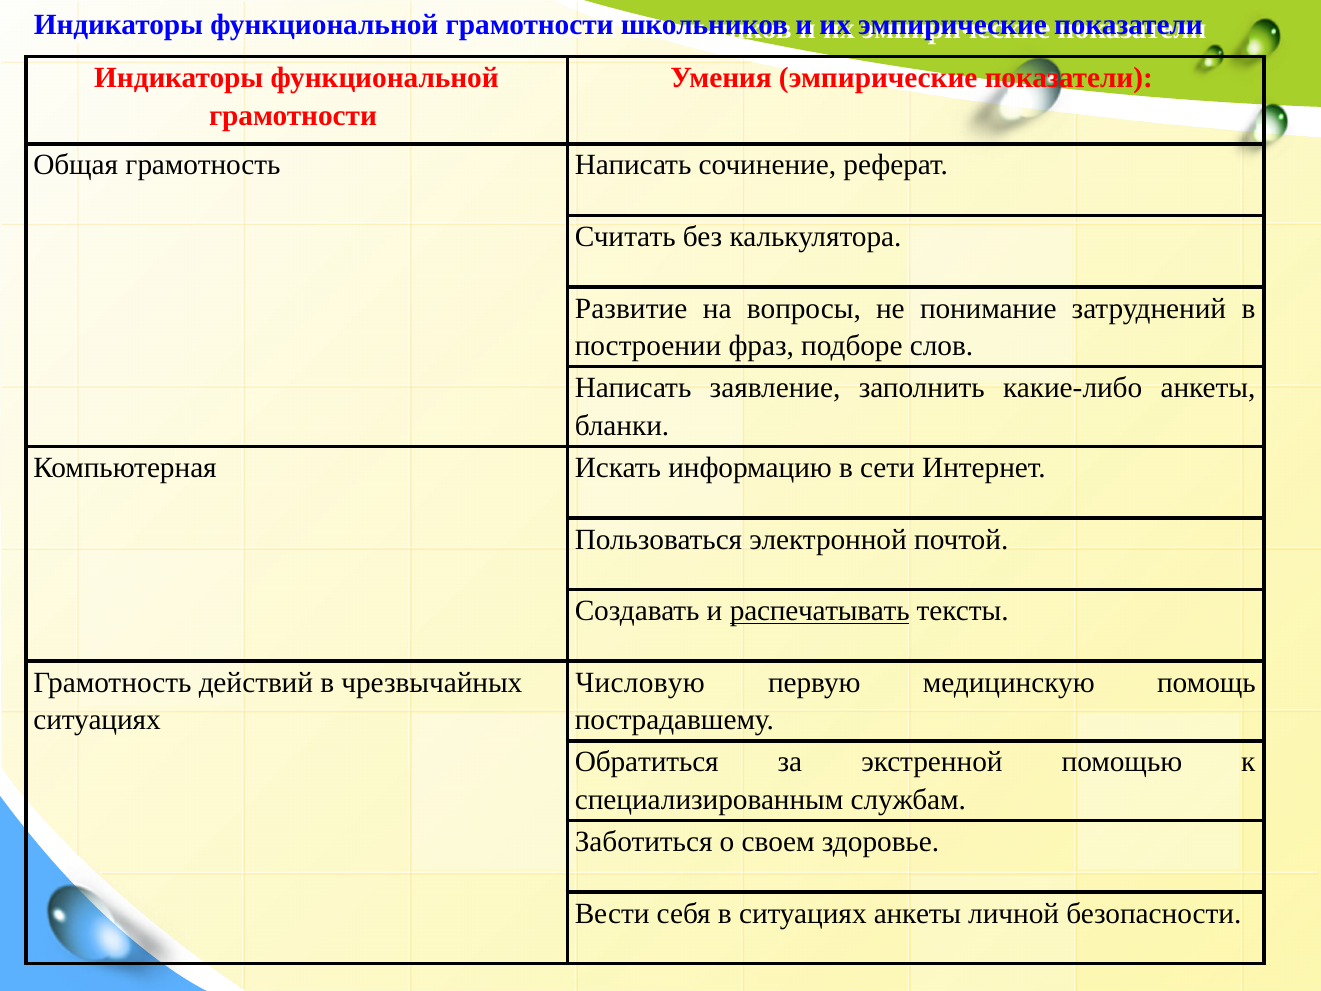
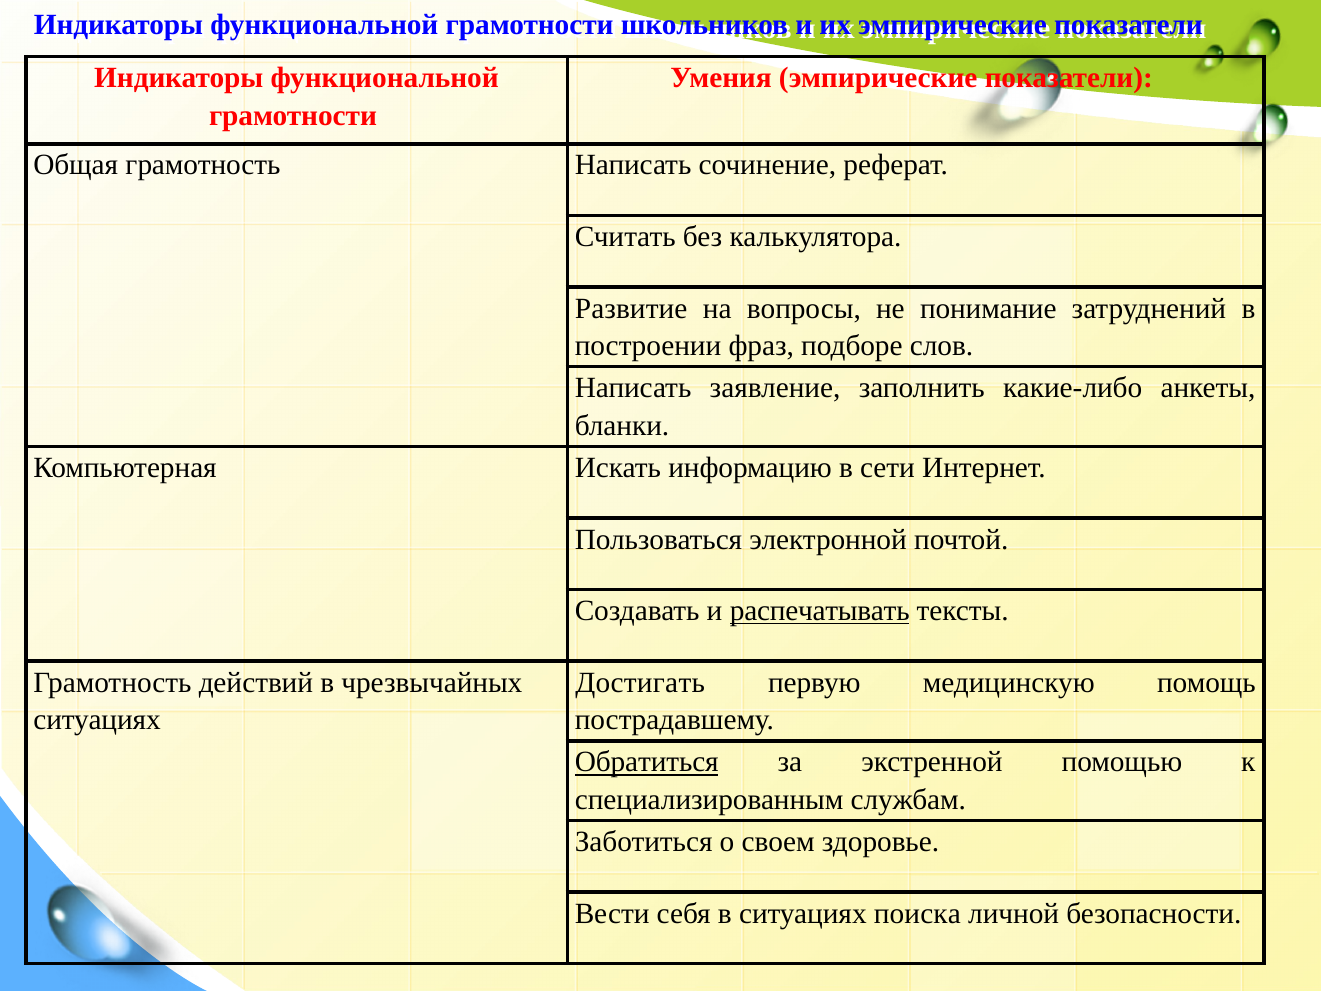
Числовую: Числовую -> Достигать
Обратиться underline: none -> present
ситуациях анкеты: анкеты -> поиска
